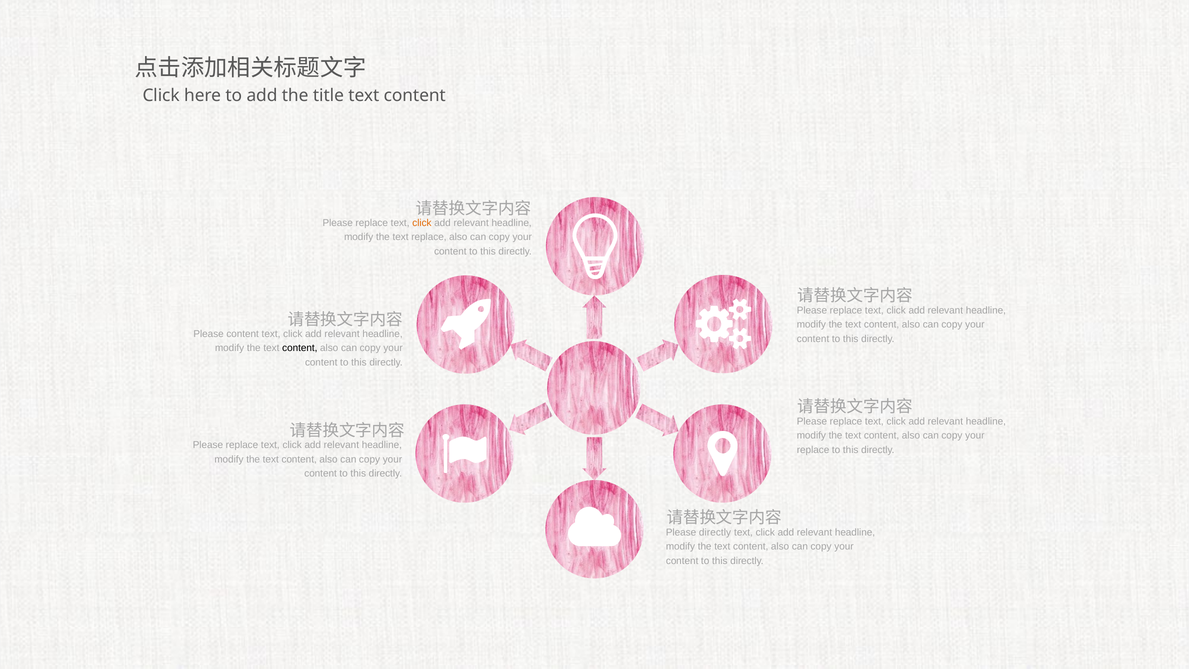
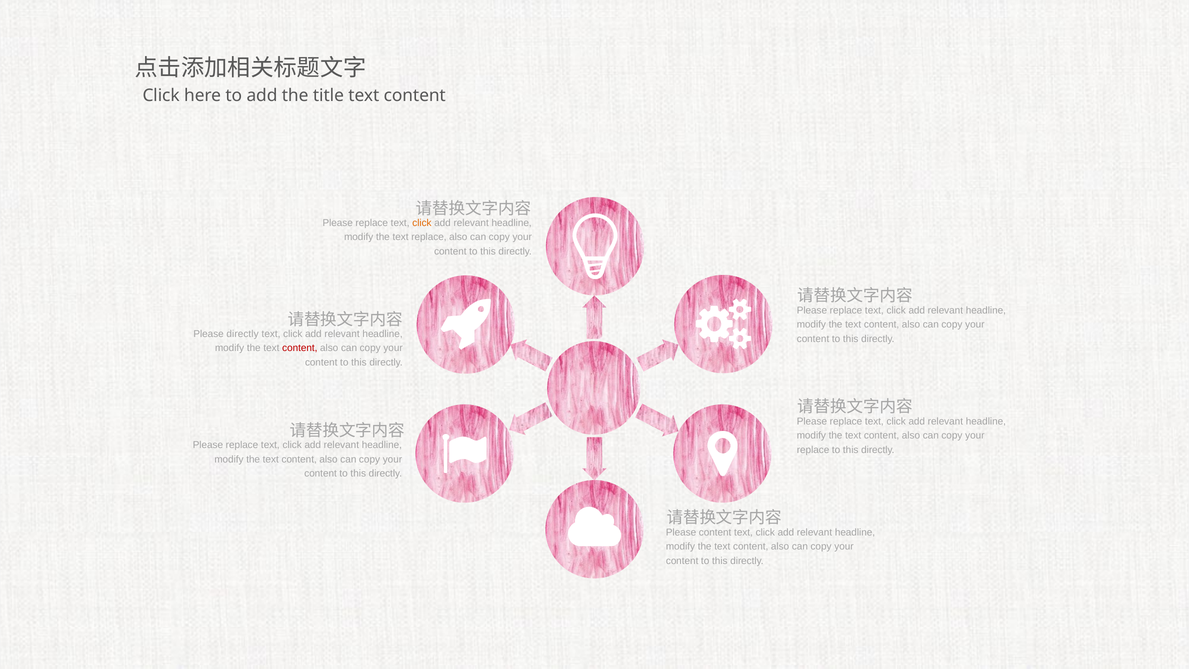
Please content: content -> directly
content at (300, 348) colour: black -> red
Please directly: directly -> content
